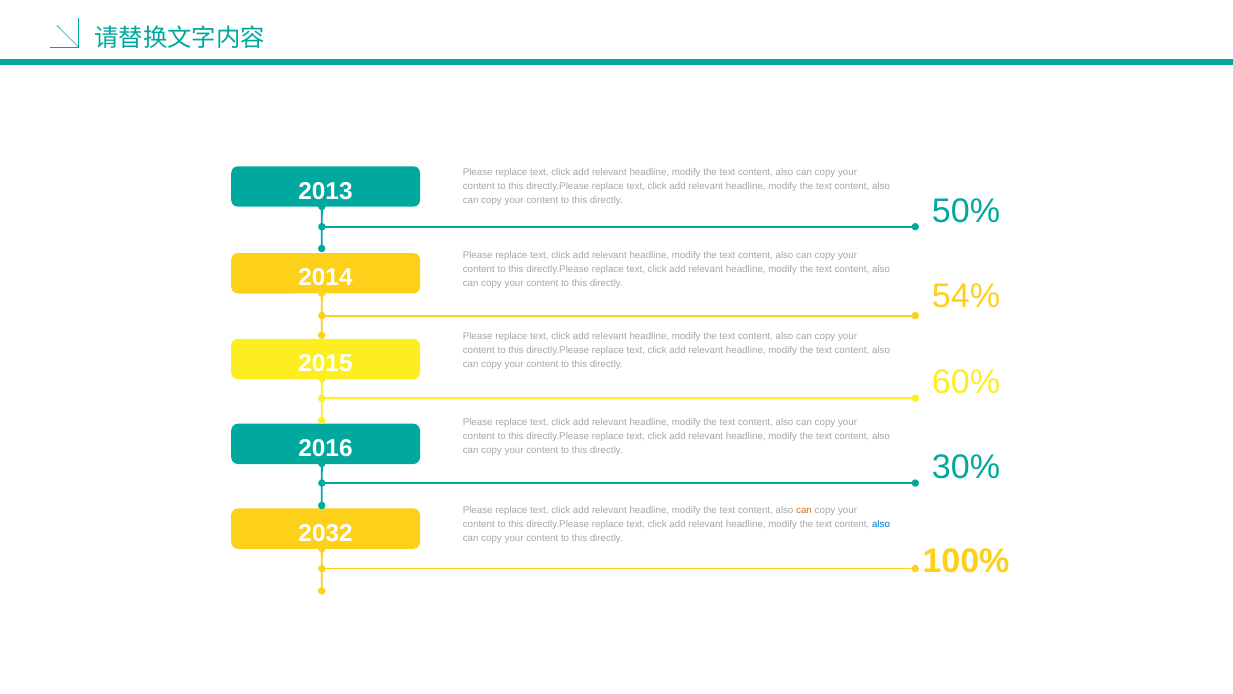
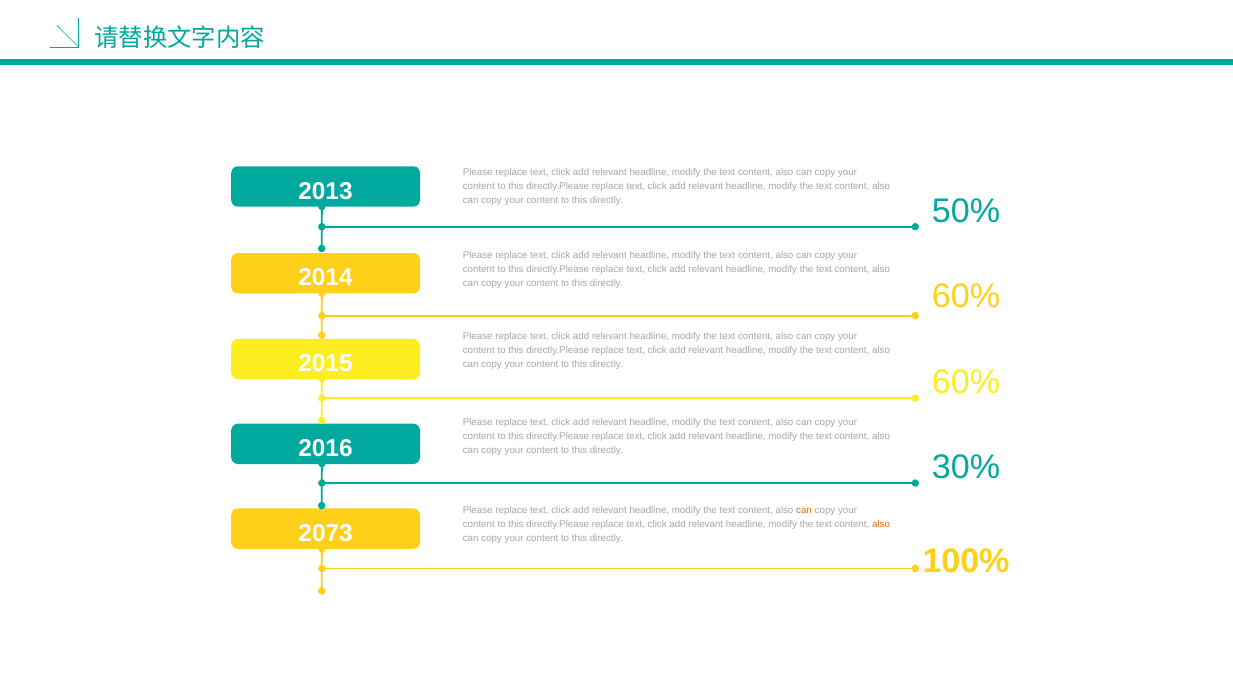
54% at (966, 297): 54% -> 60%
also at (881, 524) colour: blue -> orange
2032: 2032 -> 2073
